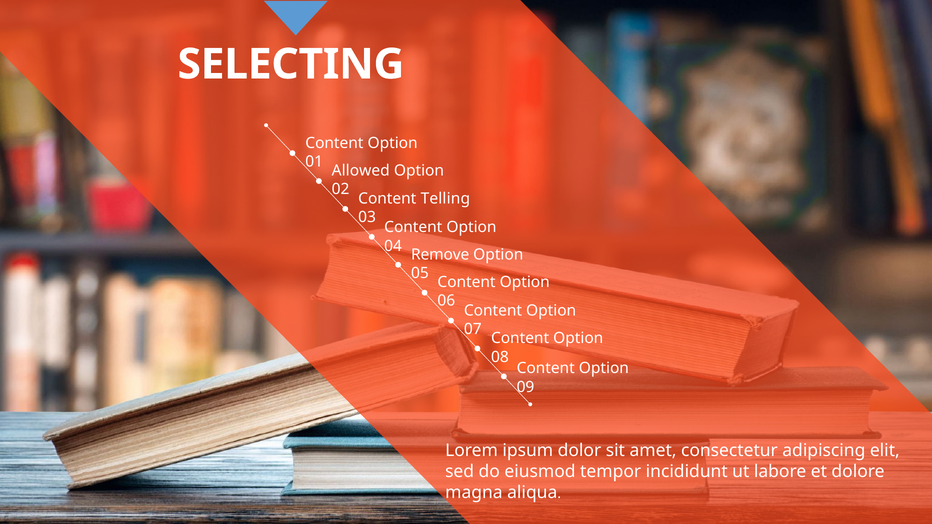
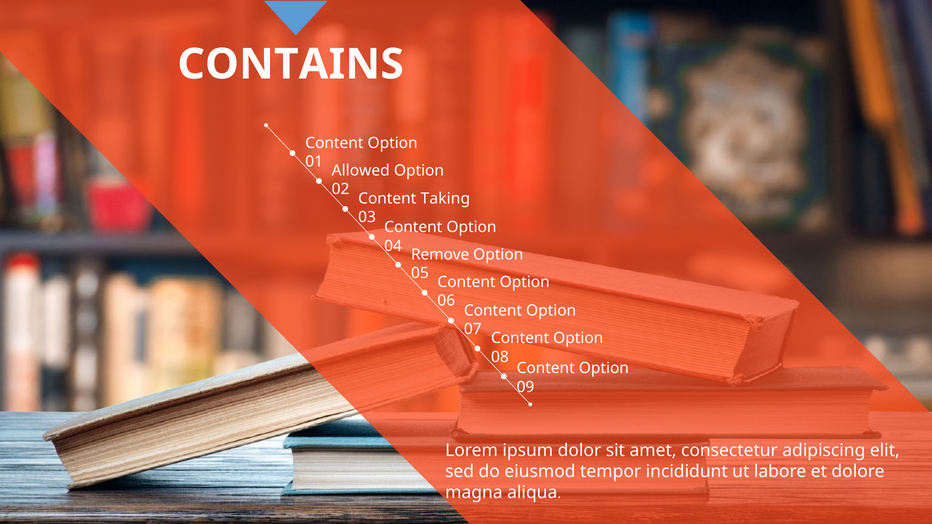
SELECTING: SELECTING -> CONTAINS
Telling: Telling -> Taking
